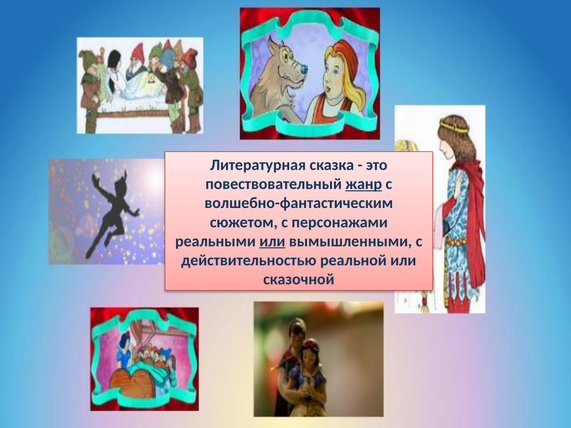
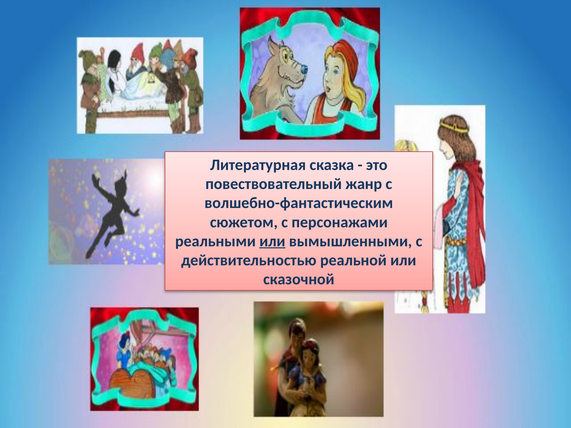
жанр underline: present -> none
